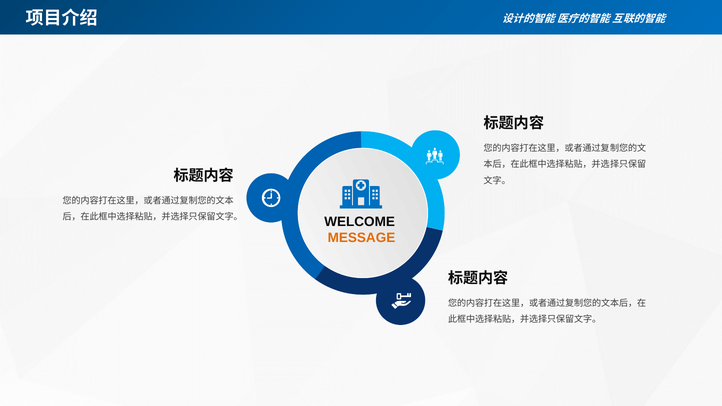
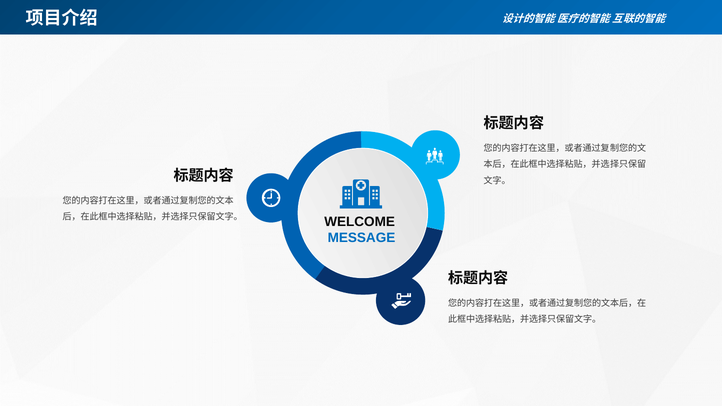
MESSAGE colour: orange -> blue
